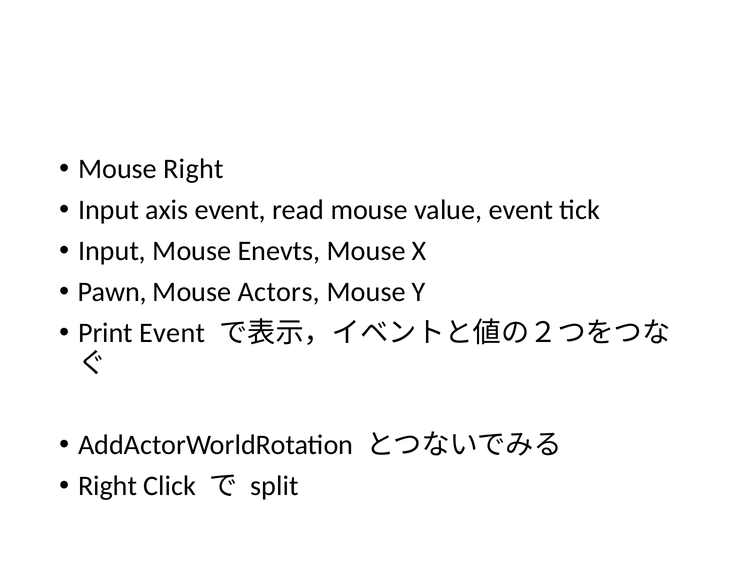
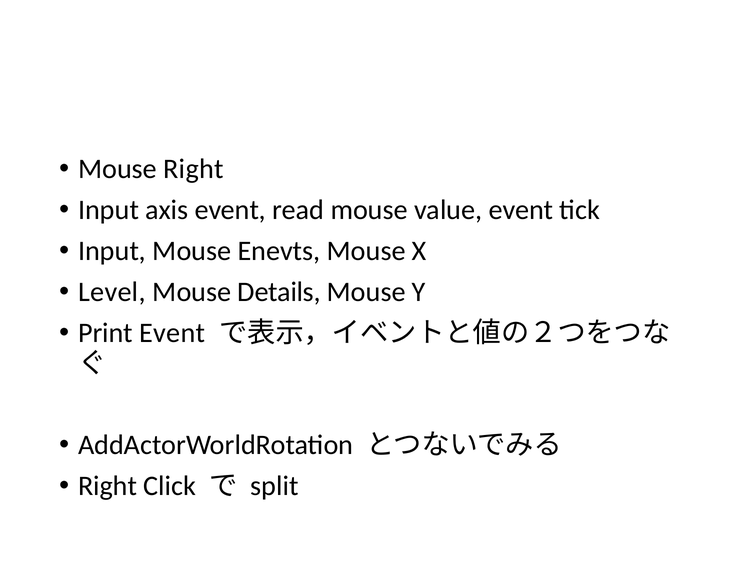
Pawn: Pawn -> Level
Actors: Actors -> Details
